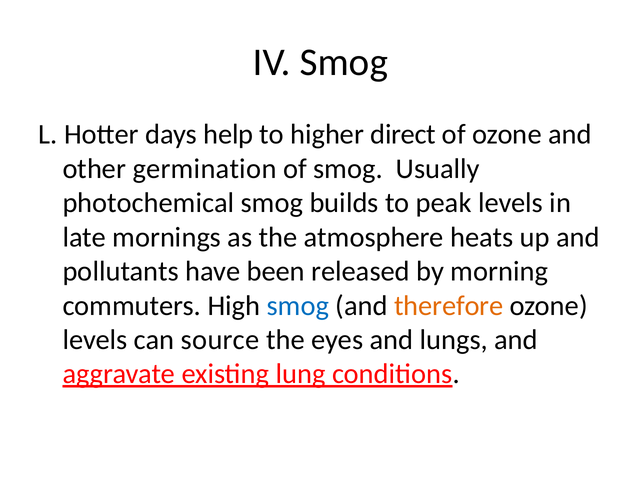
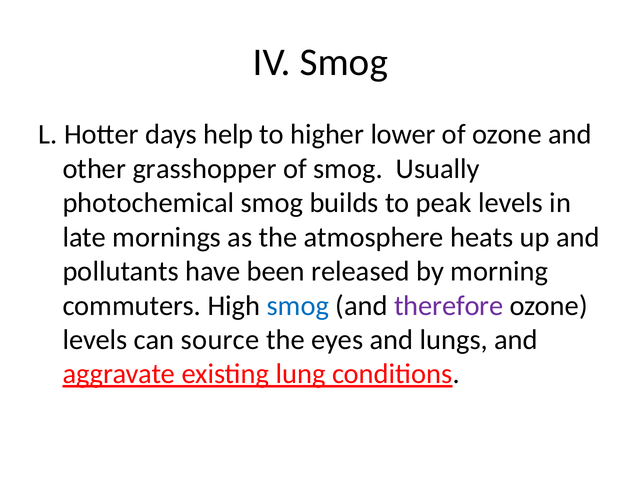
direct: direct -> lower
germination: germination -> grasshopper
therefore colour: orange -> purple
